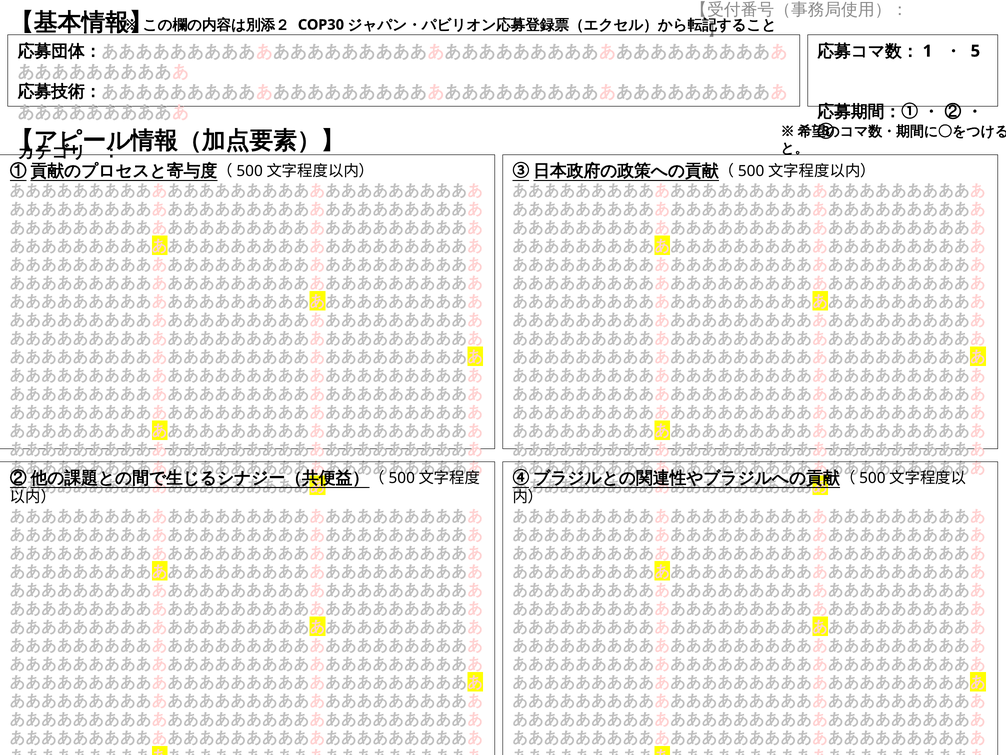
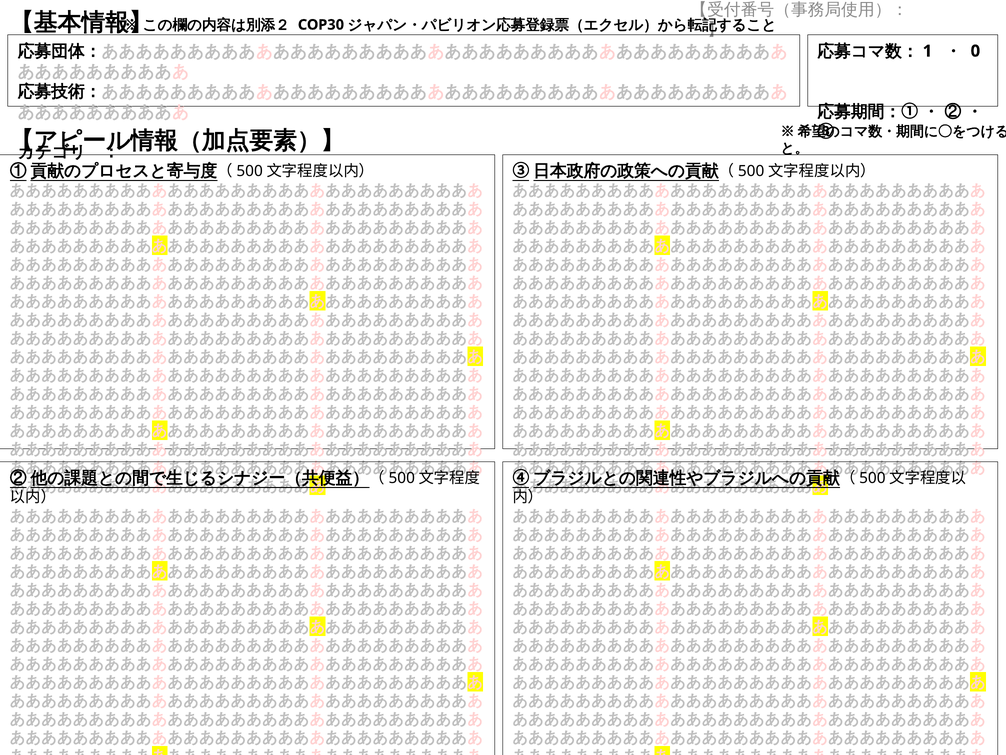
5: 5 -> 0
